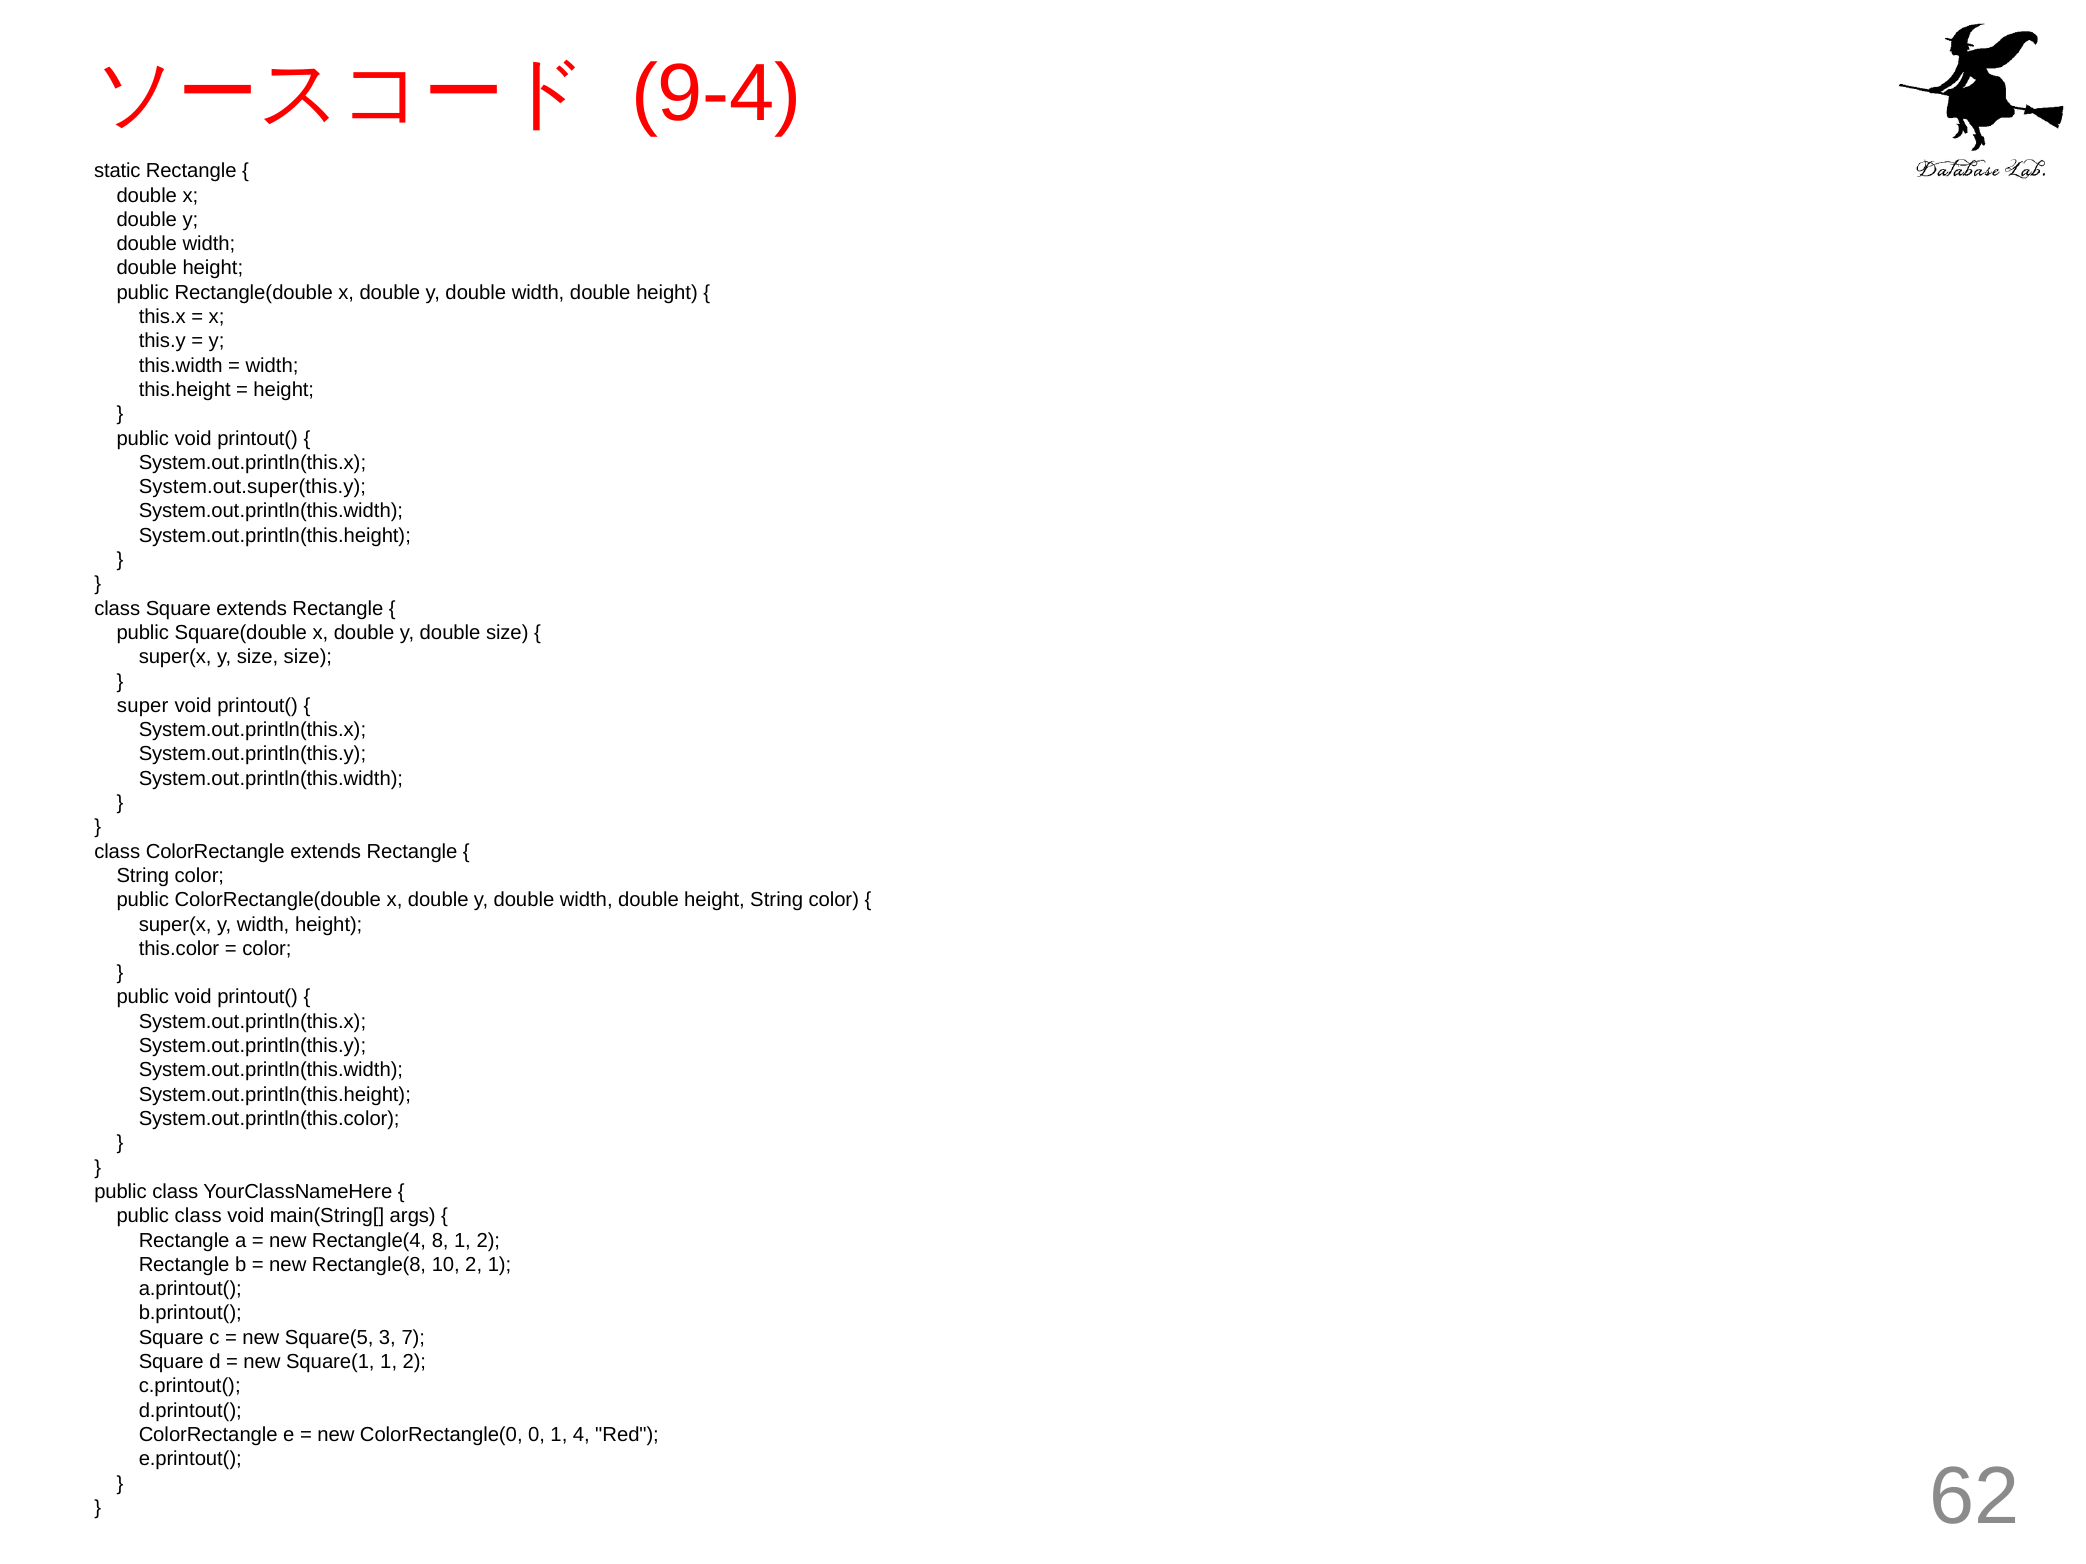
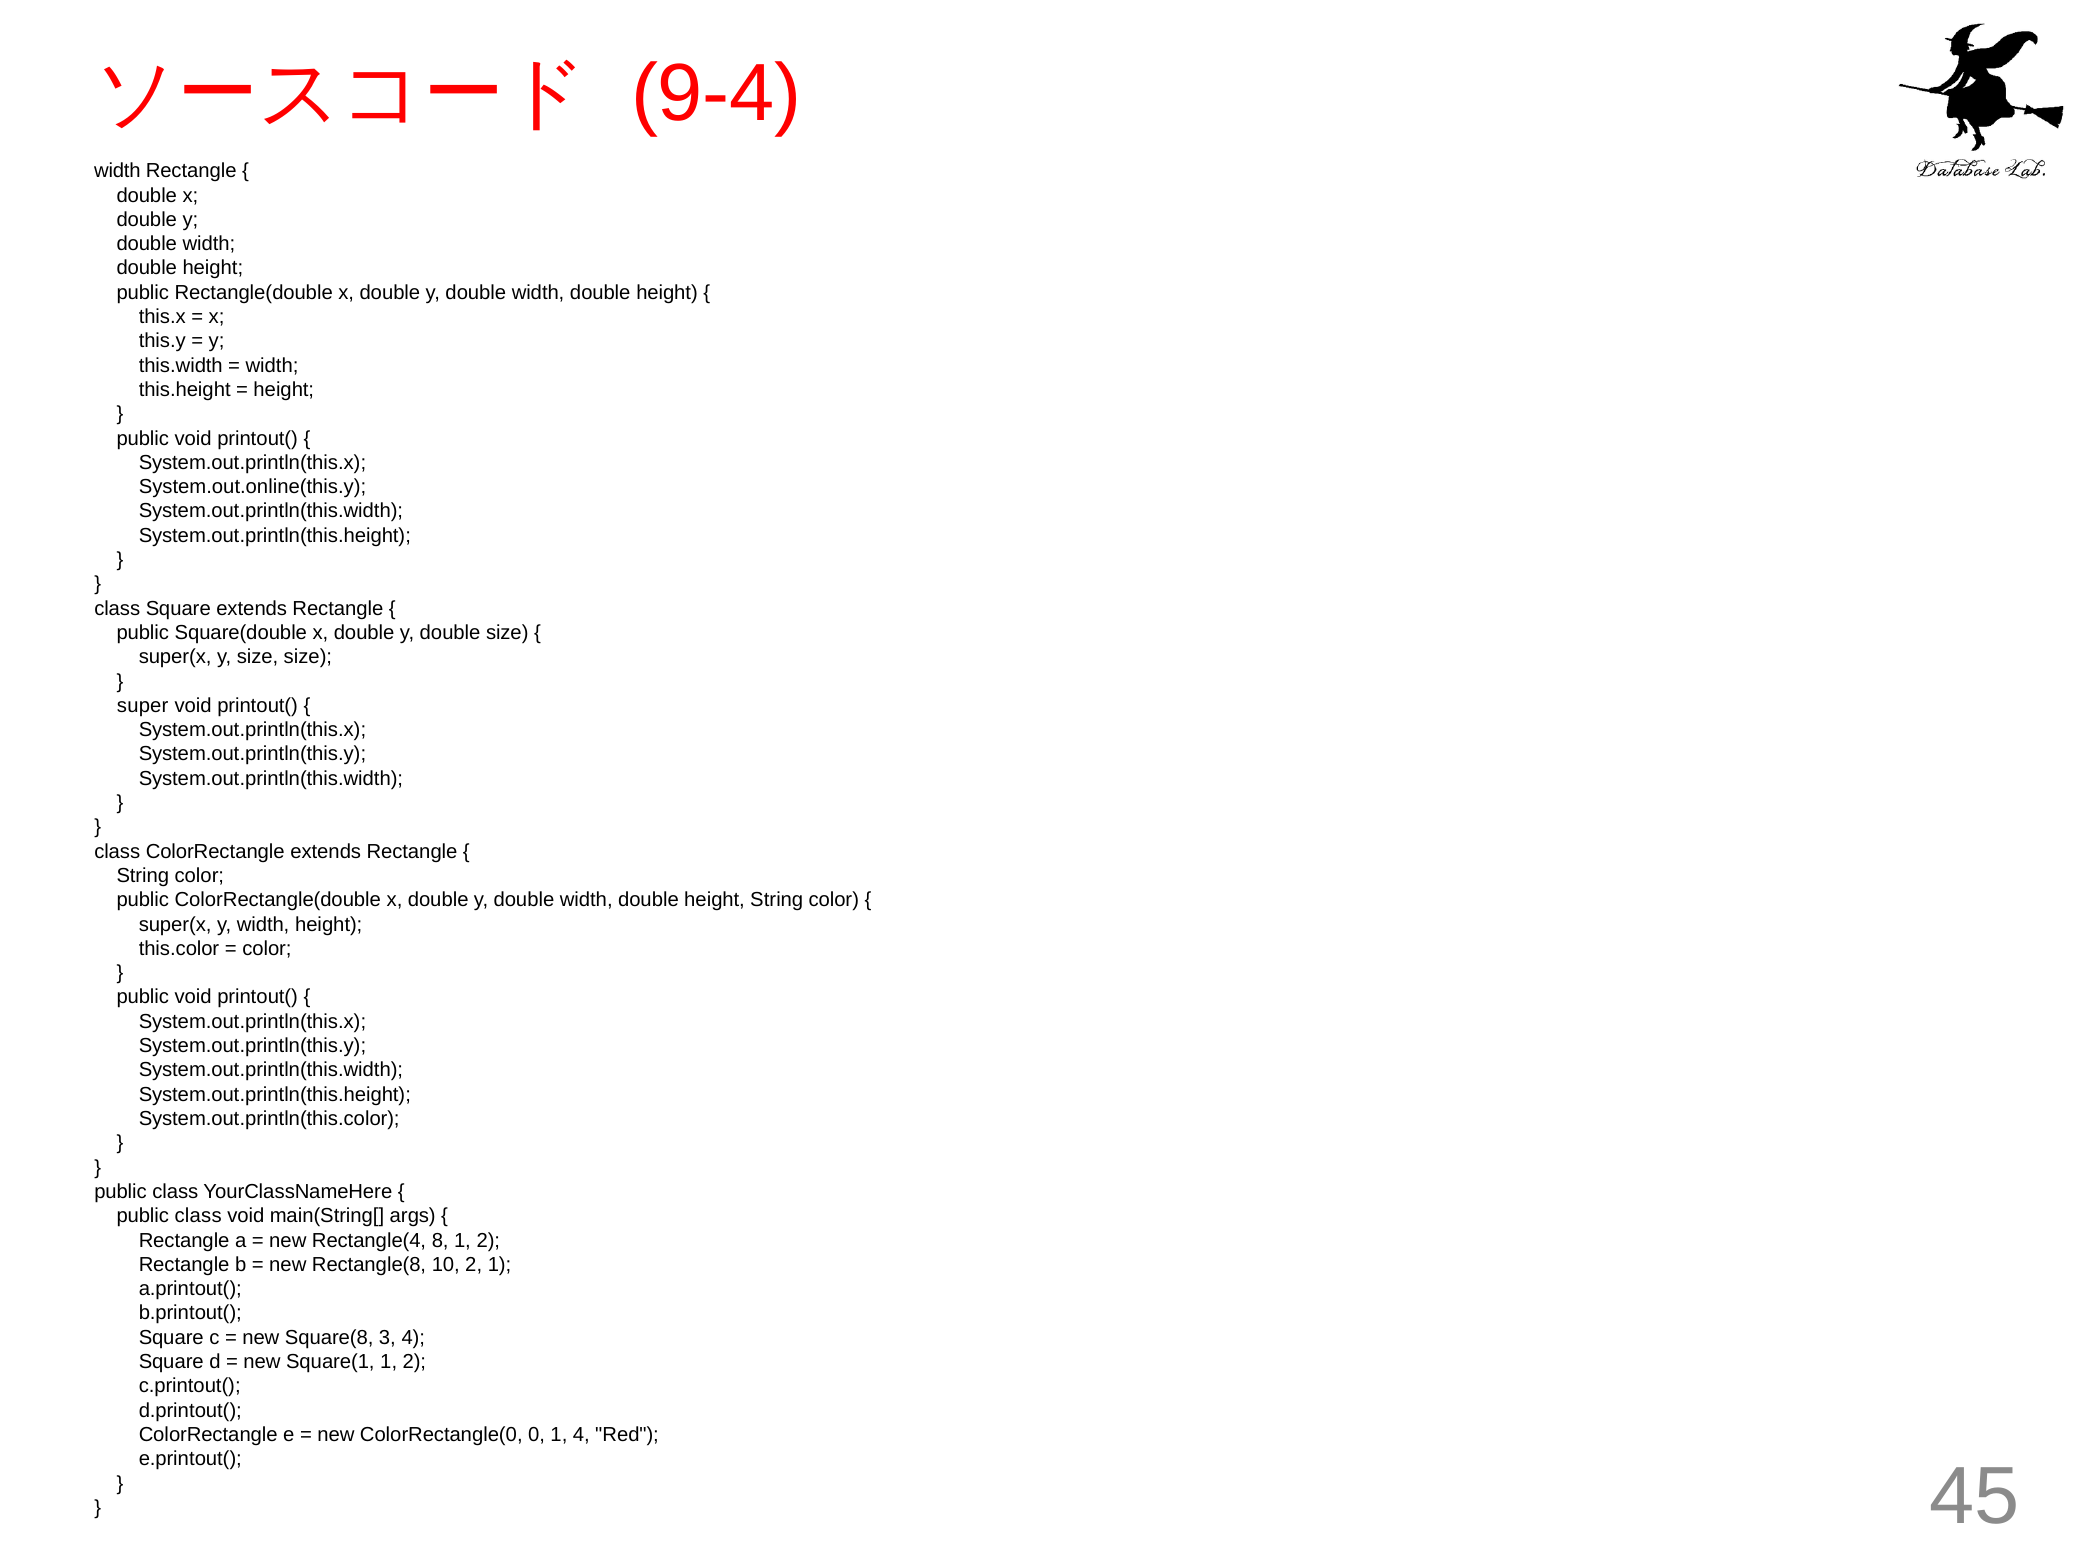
static at (117, 171): static -> width
System.out.super(this.y: System.out.super(this.y -> System.out.online(this.y
Square(5: Square(5 -> Square(8
3 7: 7 -> 4
62: 62 -> 45
